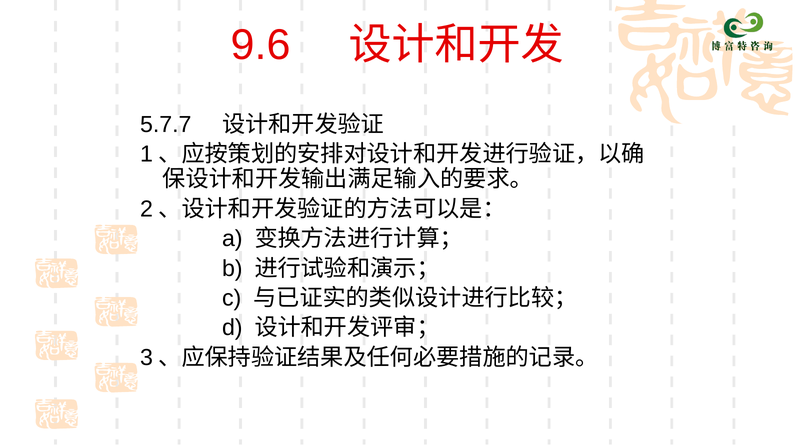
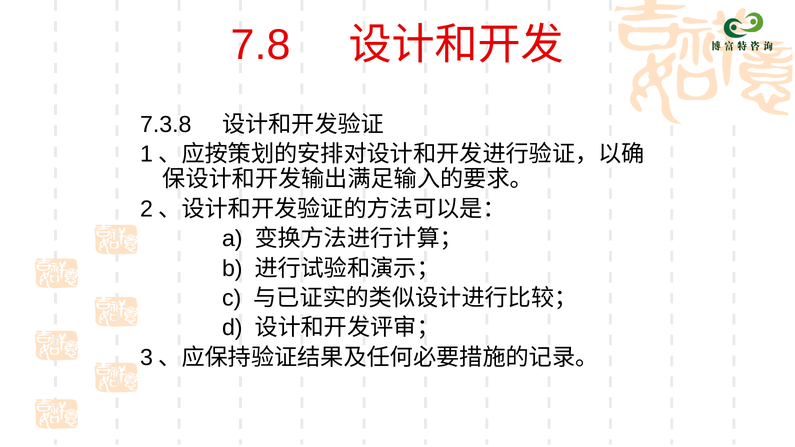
9.6: 9.6 -> 7.8
5.7.7: 5.7.7 -> 7.3.8
